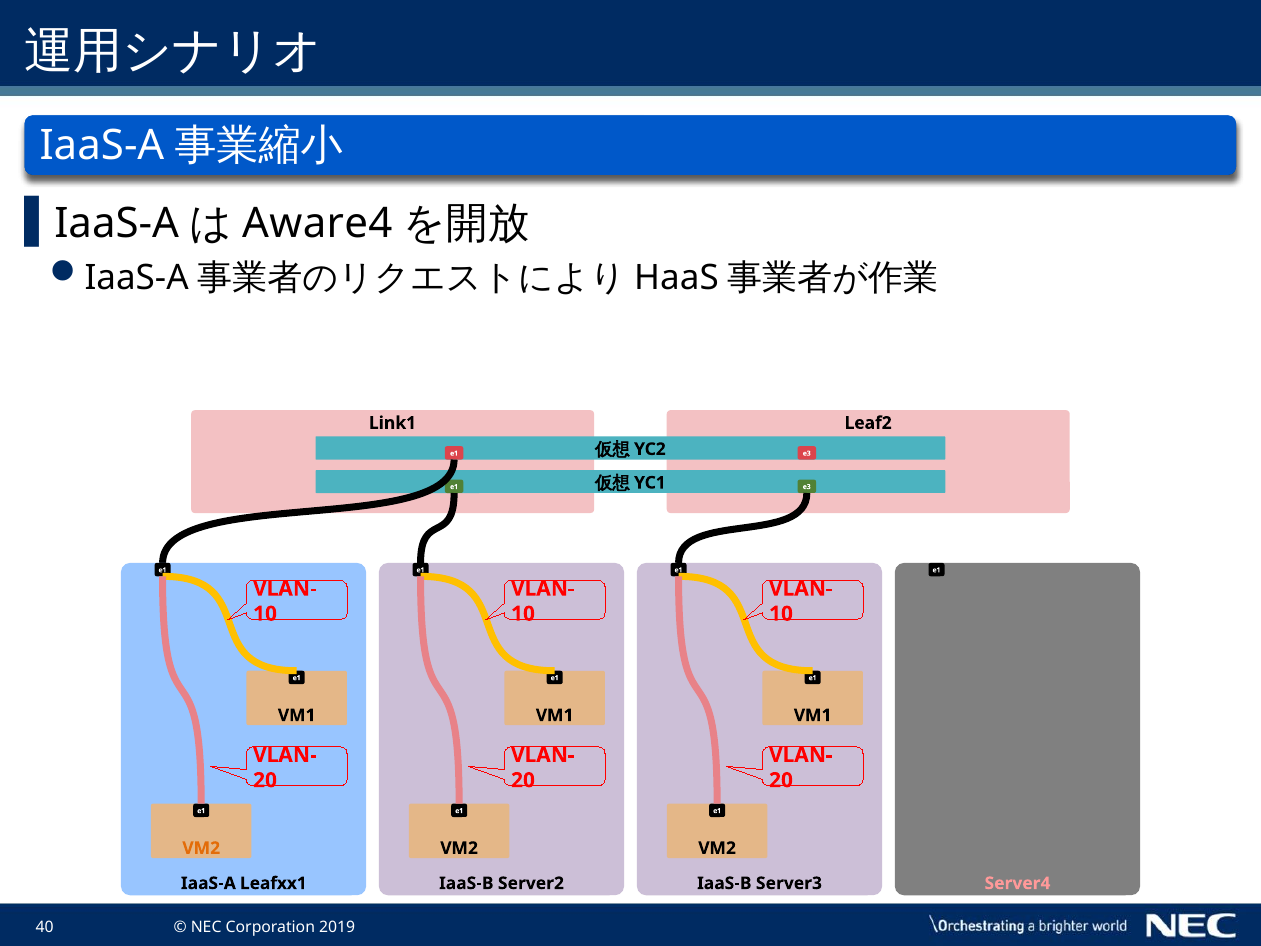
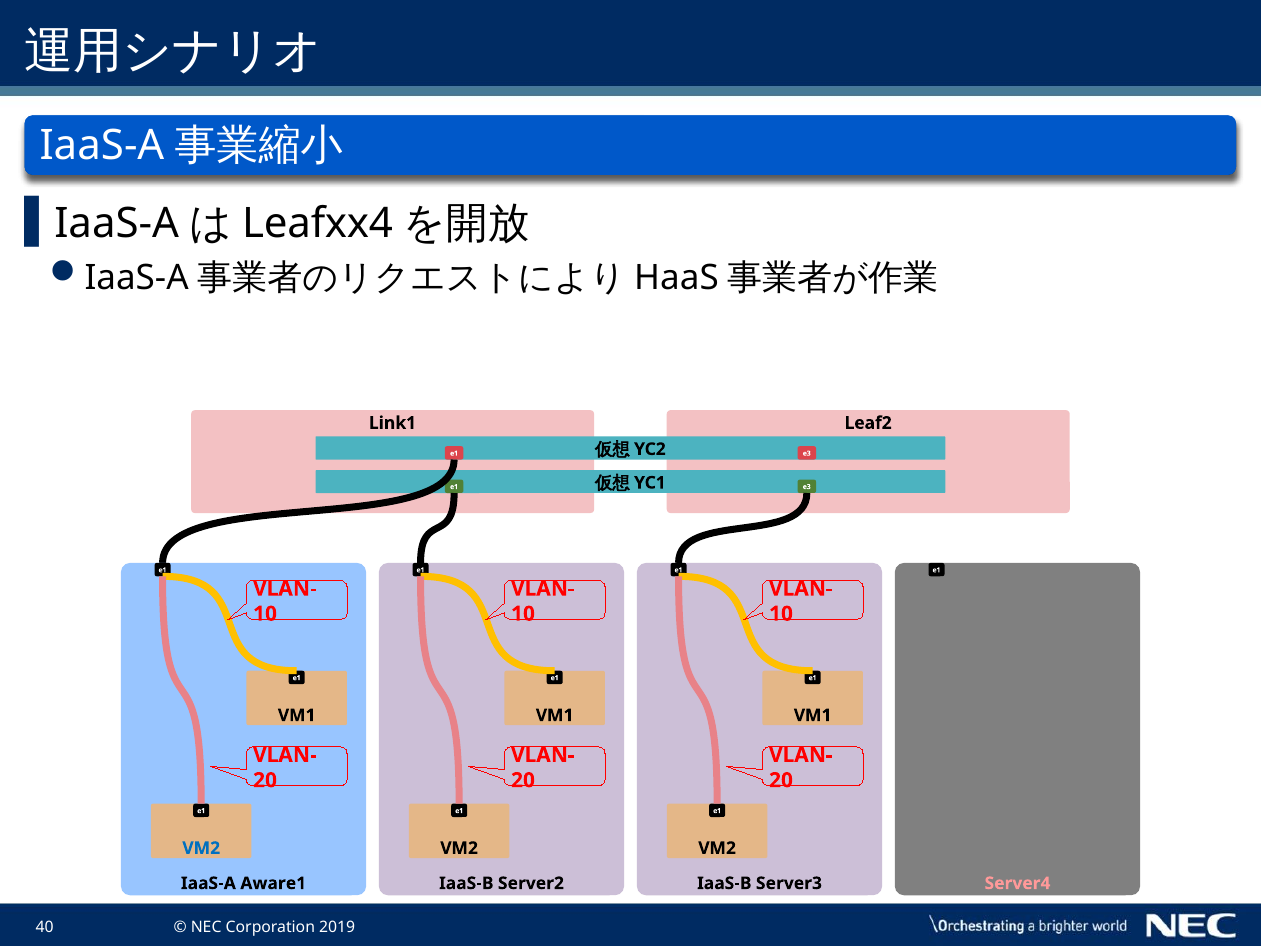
Aware4: Aware4 -> Leafxx4
VM2 at (201, 848) colour: orange -> blue
Leafxx1: Leafxx1 -> Aware1
